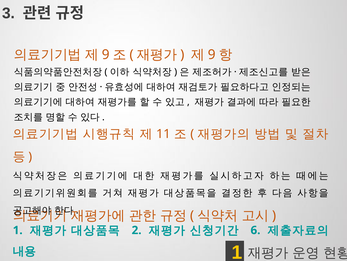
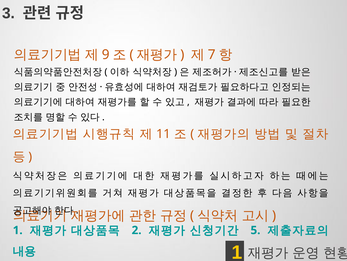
9 at (212, 55): 9 -> 7
6: 6 -> 5
